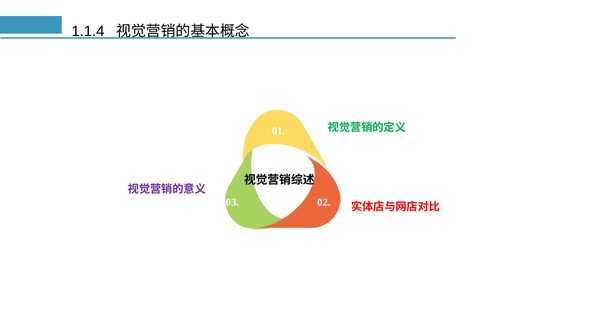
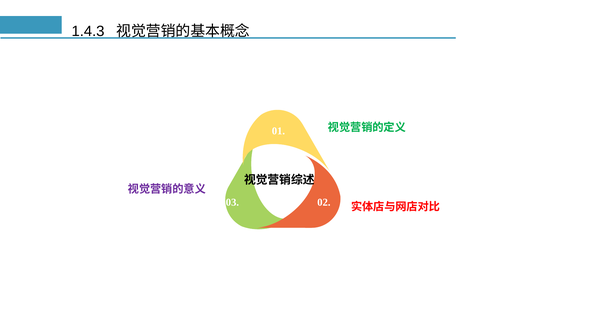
1.1.4: 1.1.4 -> 1.4.3
